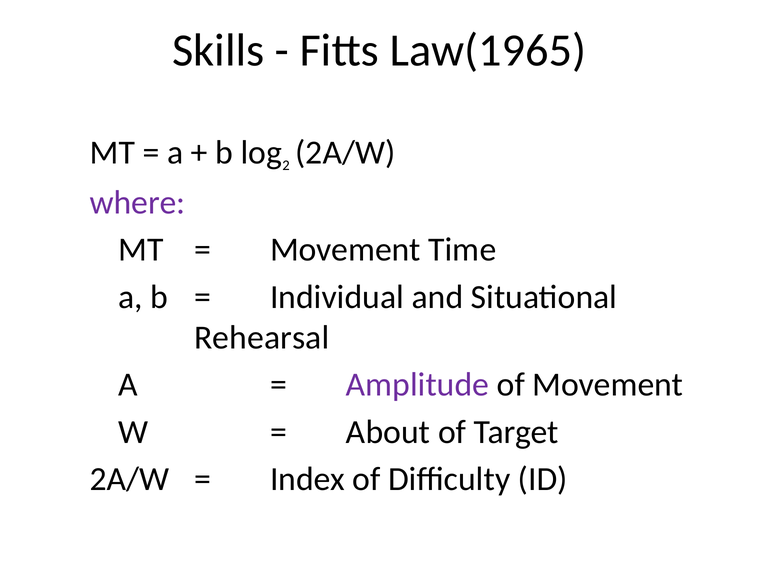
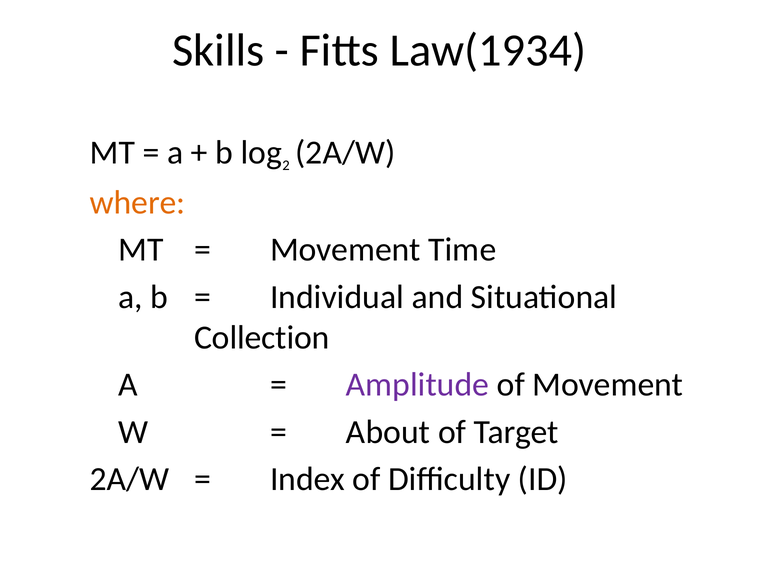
Law(1965: Law(1965 -> Law(1934
where colour: purple -> orange
Rehearsal: Rehearsal -> Collection
